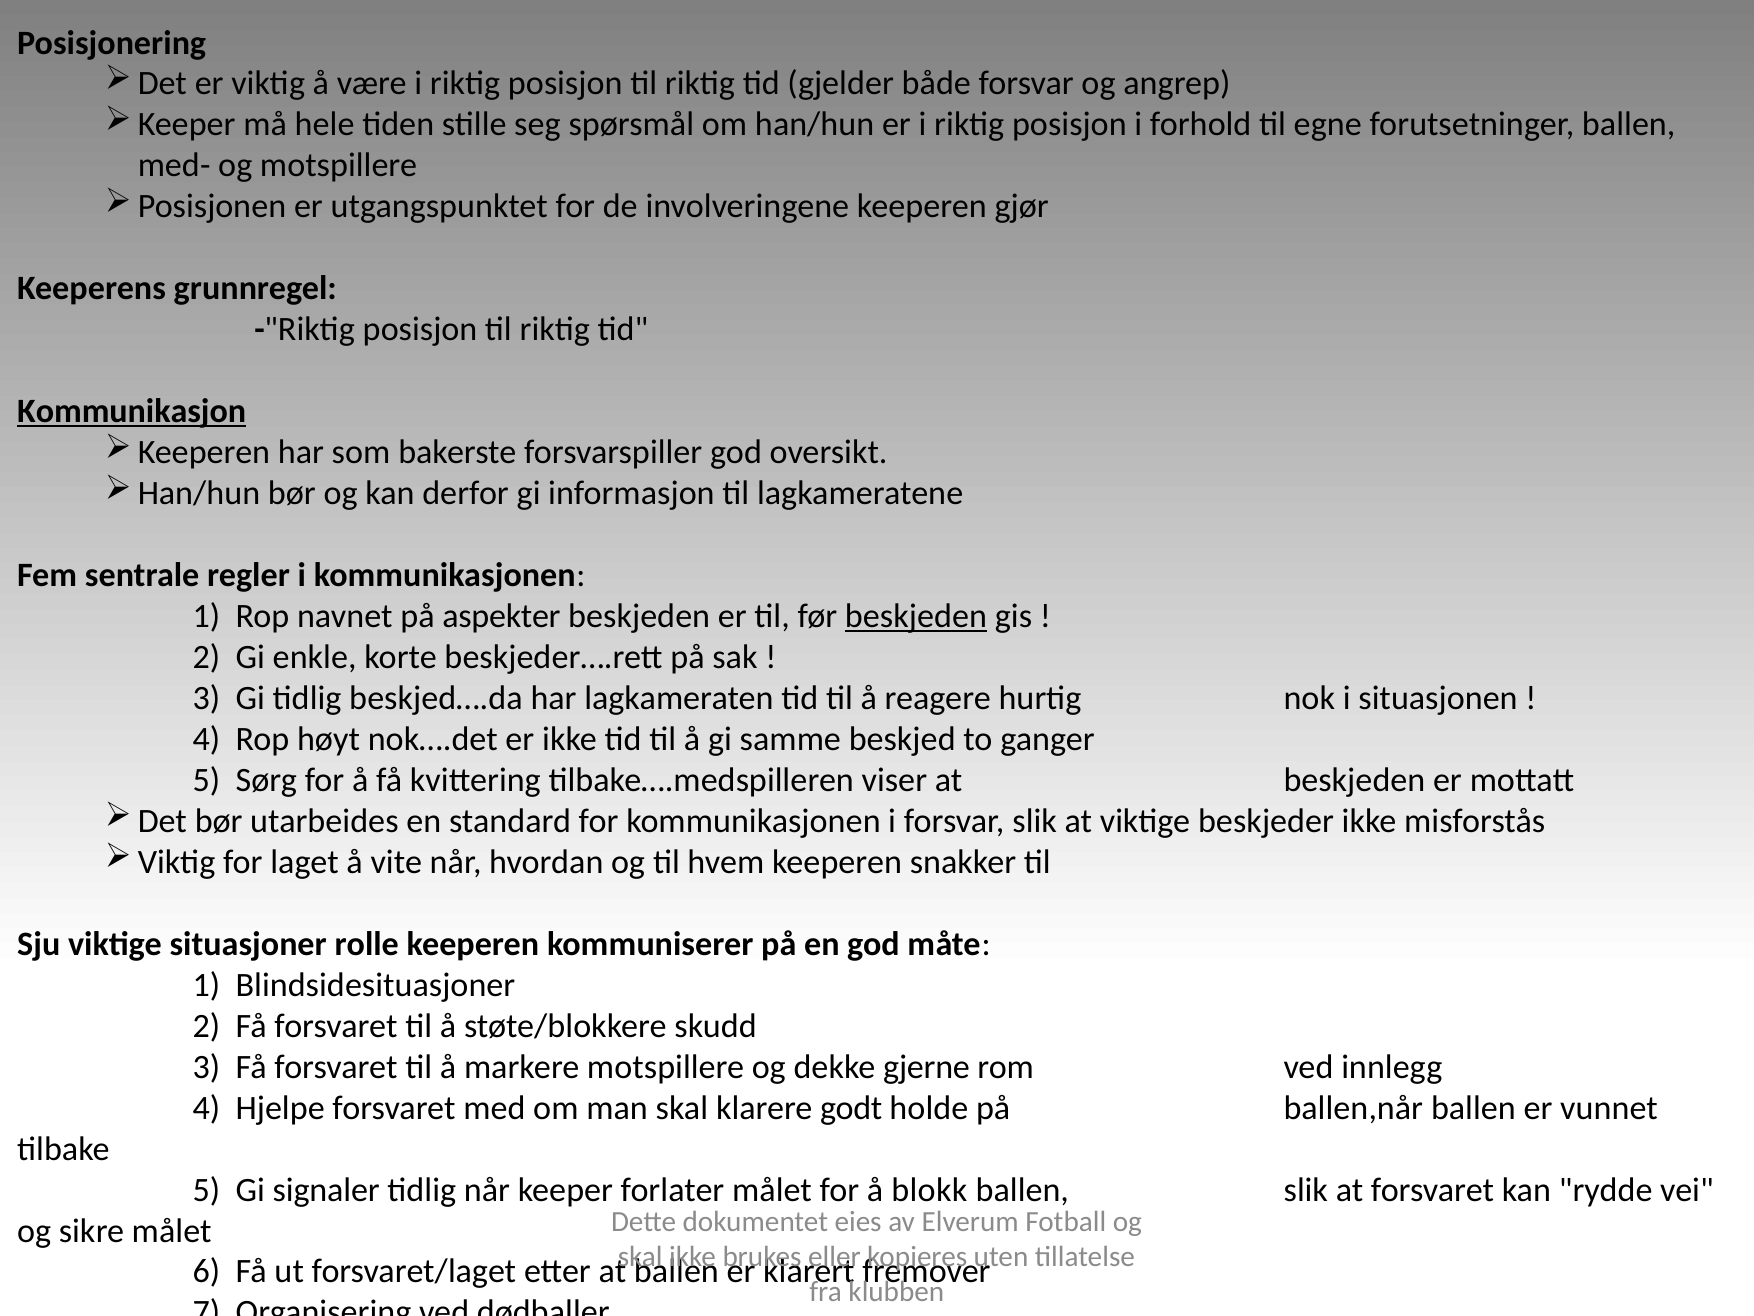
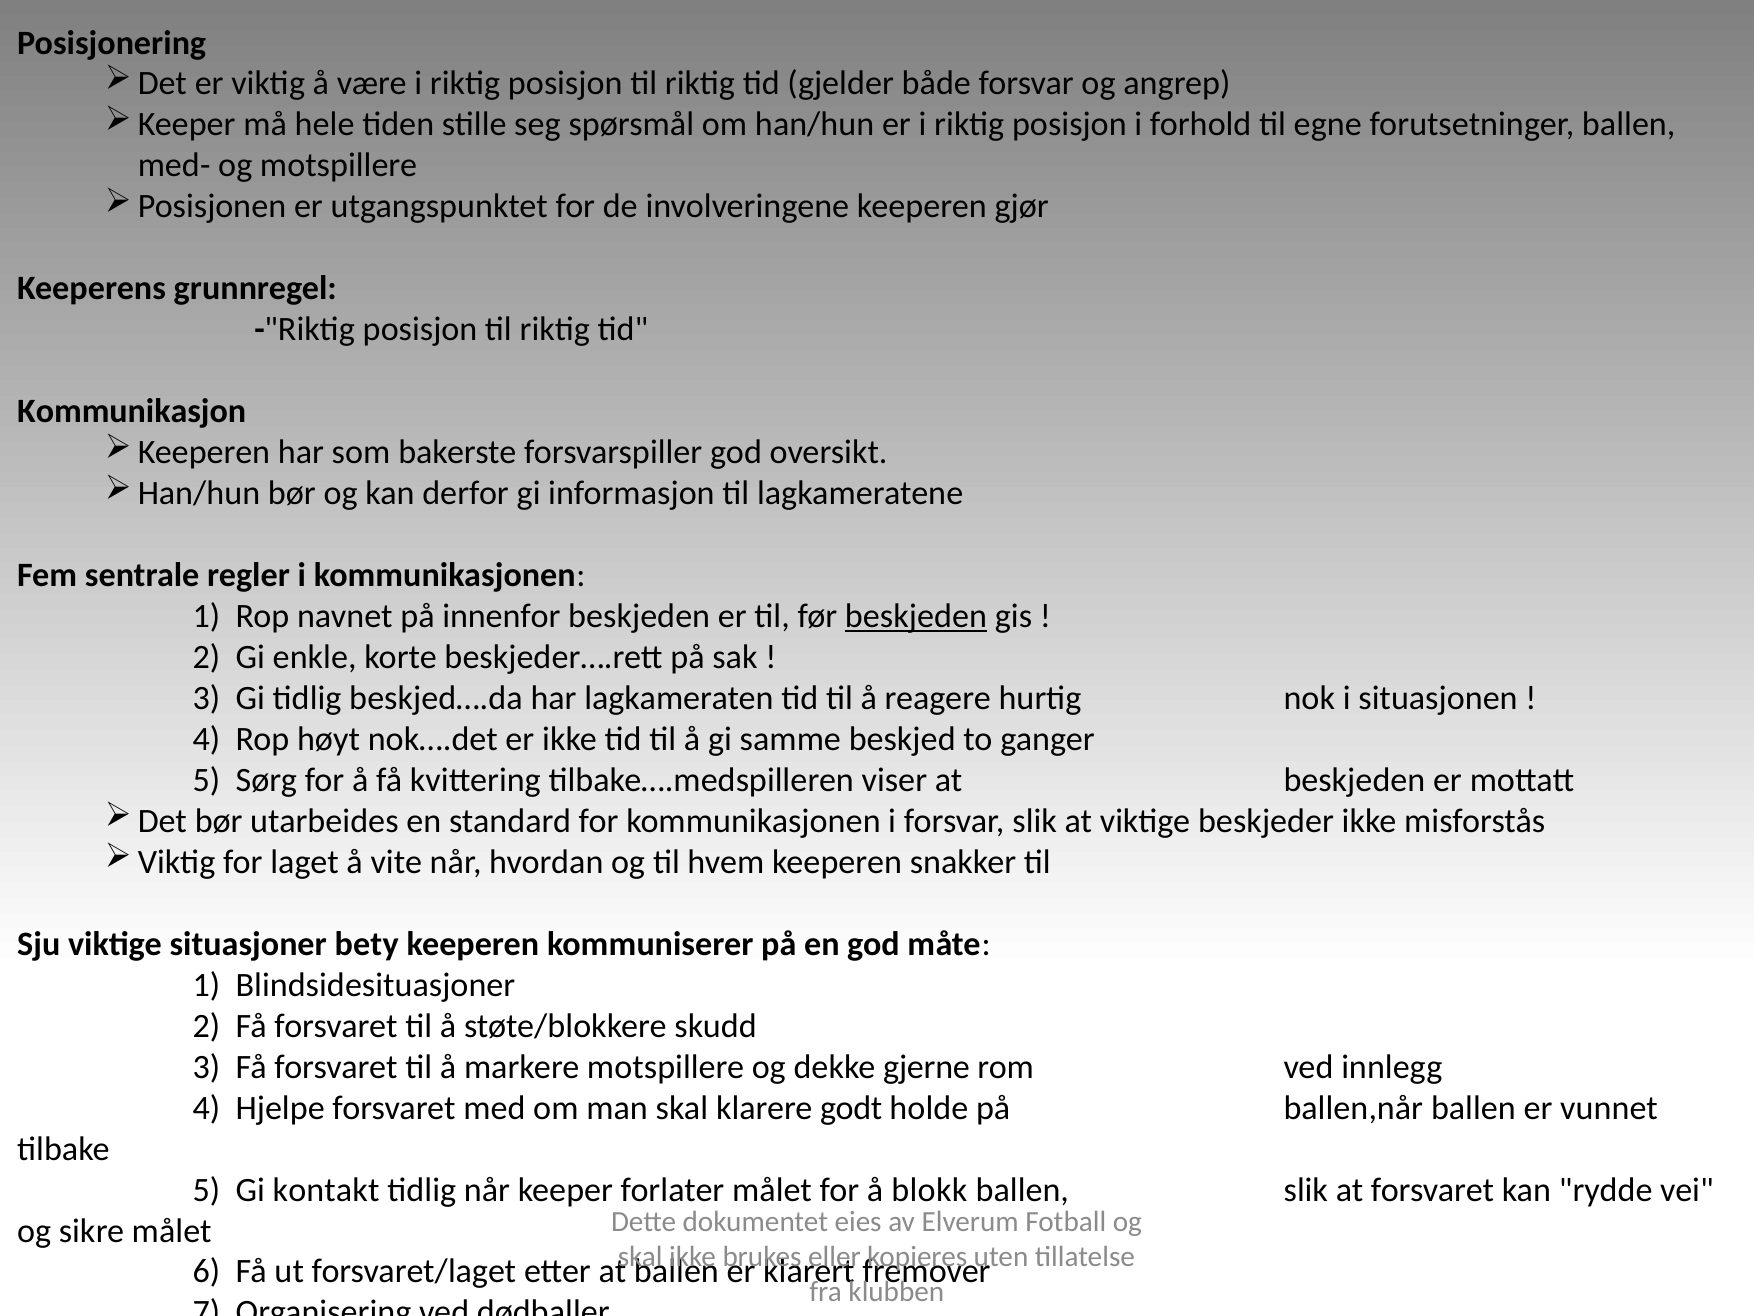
Kommunikasjon underline: present -> none
aspekter: aspekter -> innenfor
rolle: rolle -> bety
signaler: signaler -> kontakt
